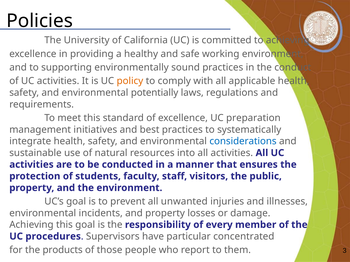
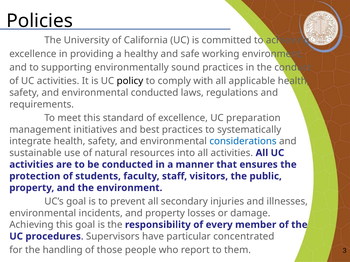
policy colour: orange -> black
environmental potentially: potentially -> conducted
unwanted: unwanted -> secondary
products: products -> handling
